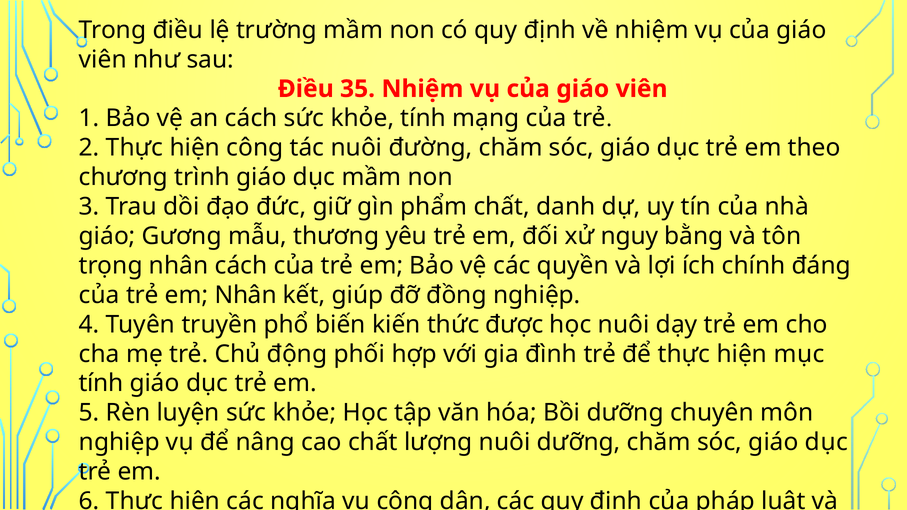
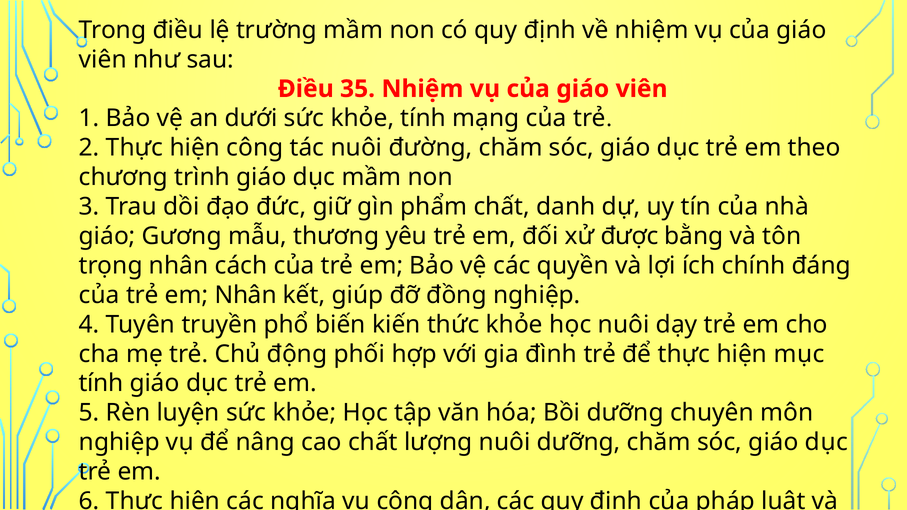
an cách: cách -> dưới
nguy: nguy -> được
thức được: được -> khỏe
